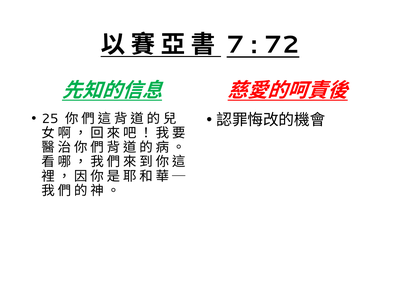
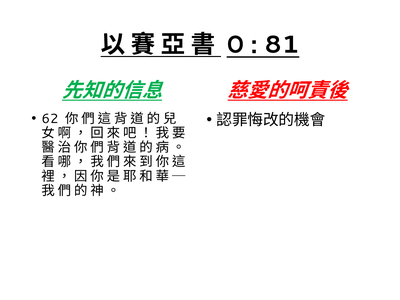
7: 7 -> 0
72: 72 -> 81
25: 25 -> 62
